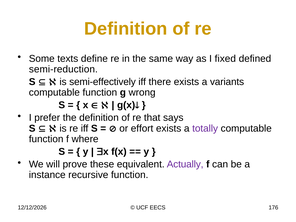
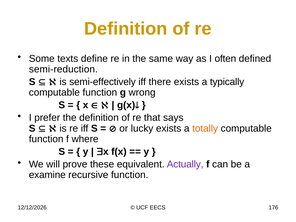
fixed: fixed -> often
variants: variants -> typically
effort: effort -> lucky
totally colour: purple -> orange
instance: instance -> examine
